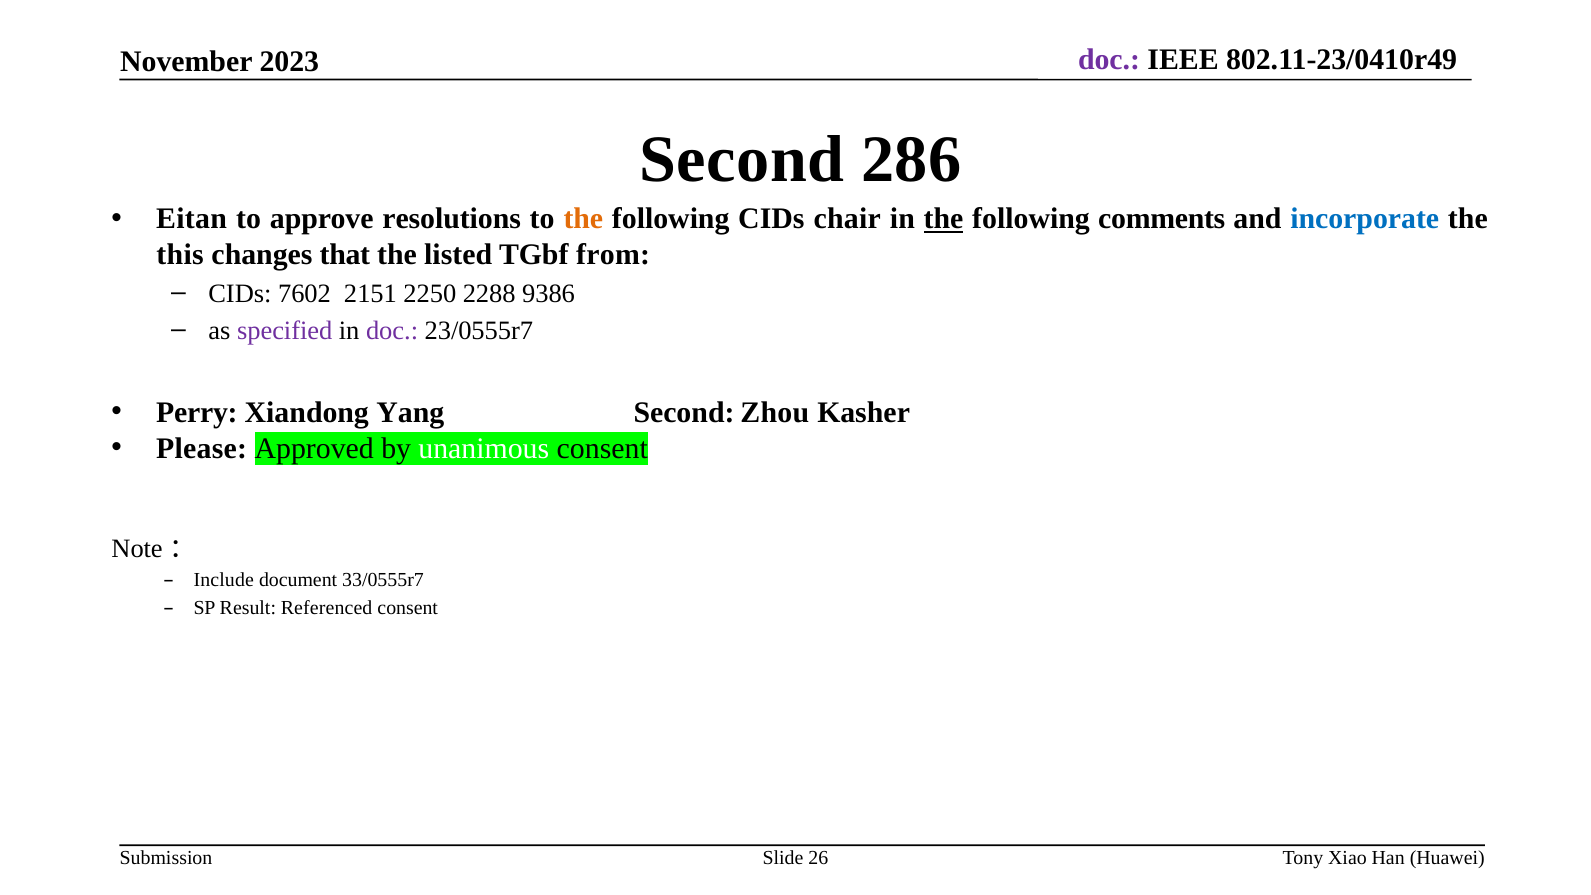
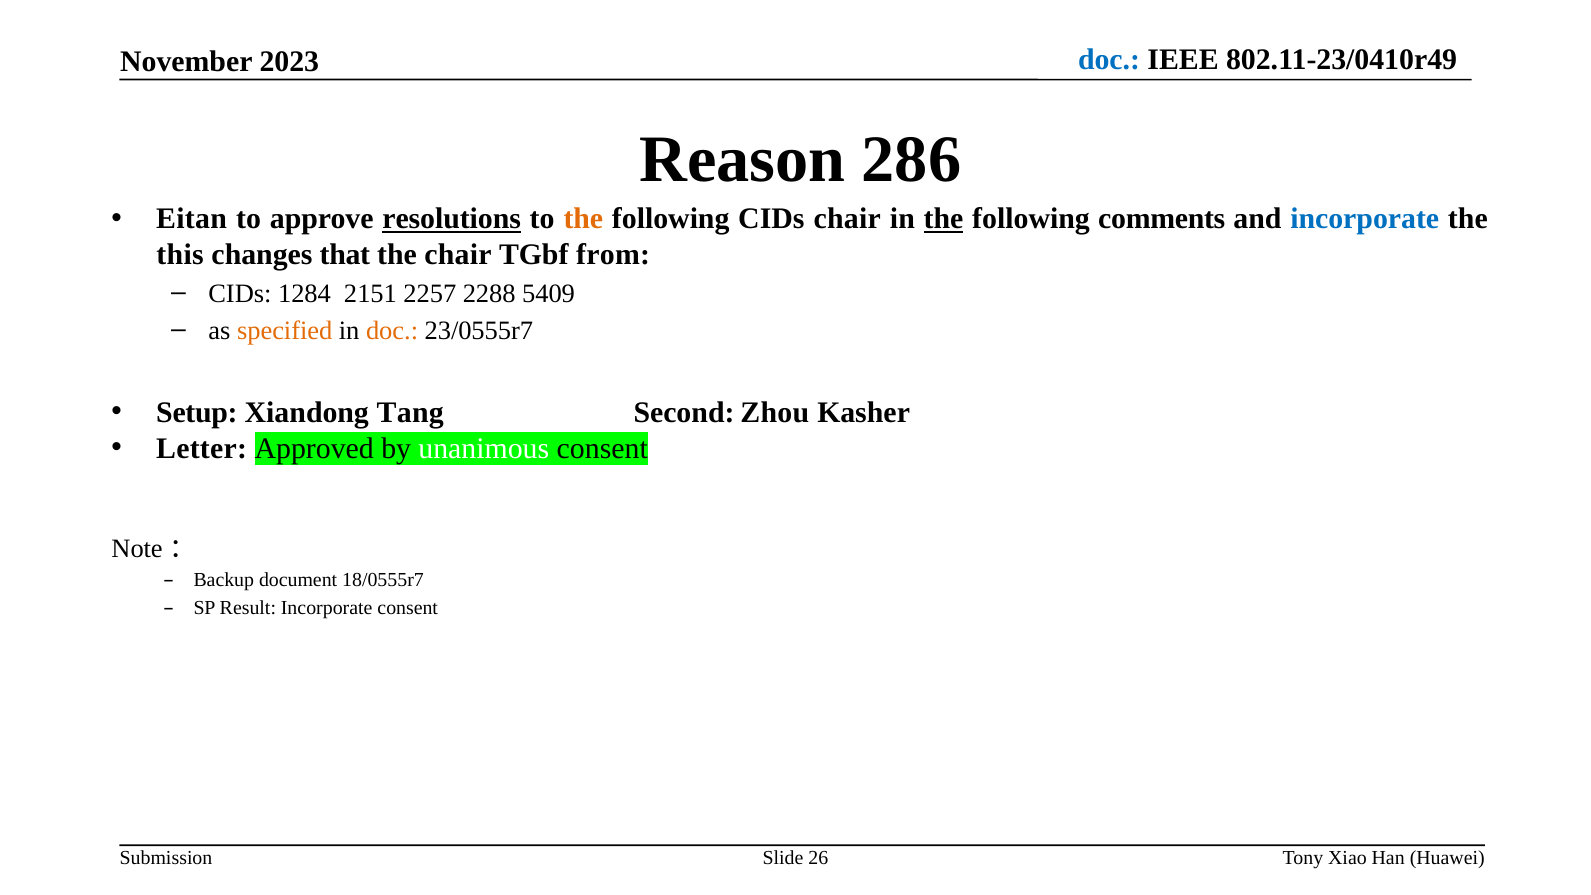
doc at (1109, 60) colour: purple -> blue
Second at (742, 160): Second -> Reason
resolutions underline: none -> present
the listed: listed -> chair
7602: 7602 -> 1284
2250: 2250 -> 2257
9386: 9386 -> 5409
specified colour: purple -> orange
doc at (392, 331) colour: purple -> orange
Perry: Perry -> Setup
Yang: Yang -> Tang
Please: Please -> Letter
Include: Include -> Backup
33/0555r7: 33/0555r7 -> 18/0555r7
Result Referenced: Referenced -> Incorporate
